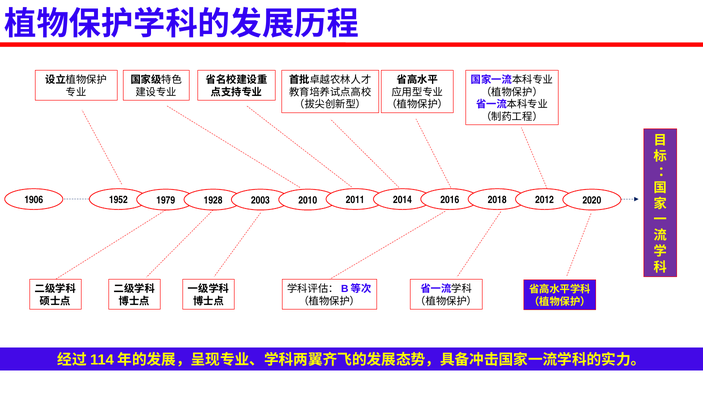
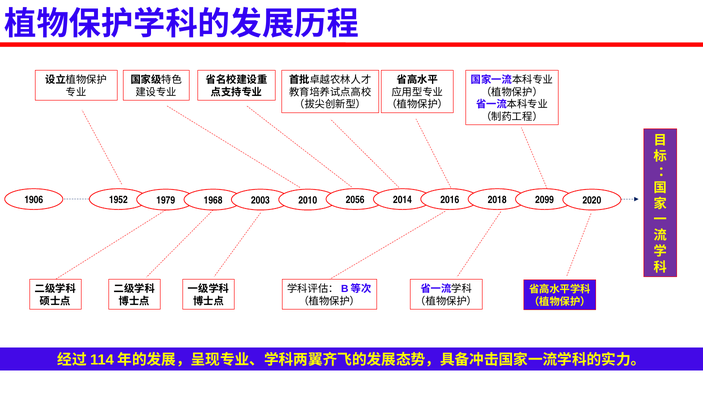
1928: 1928 -> 1968
2011: 2011 -> 2056
2012: 2012 -> 2099
